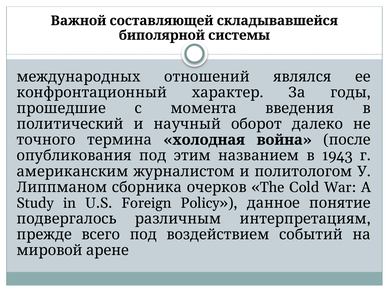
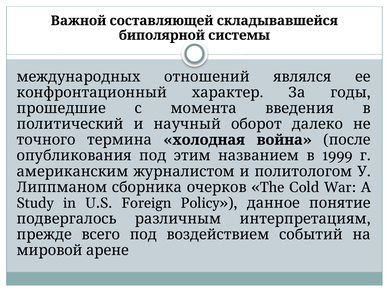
1943: 1943 -> 1999
